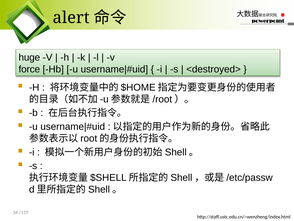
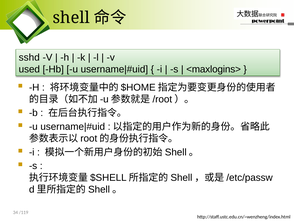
alert: alert -> shell
huge: huge -> sshd
force: force -> used
<destroyed>: <destroyed> -> <maxlogins>
